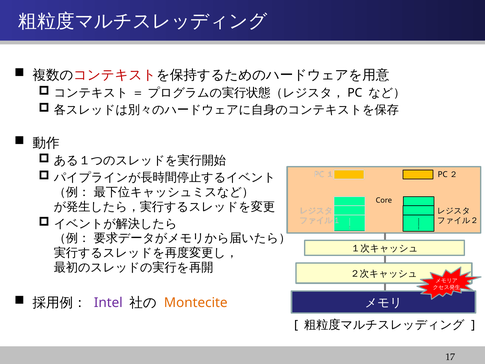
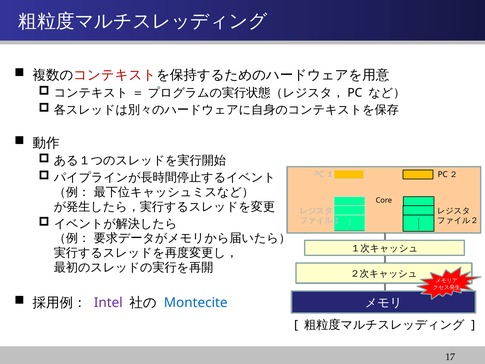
Montecite colour: orange -> blue
